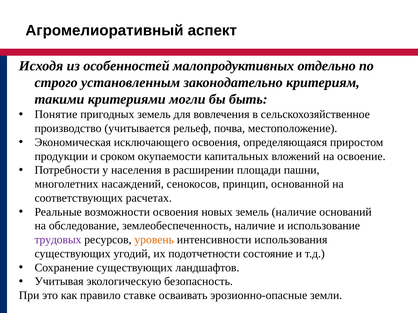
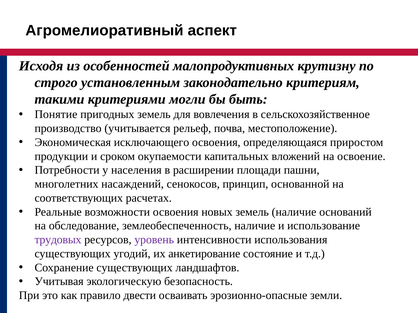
отдельно: отдельно -> крутизну
уровень colour: orange -> purple
подотчетности: подотчетности -> анкетирование
ставке: ставке -> двести
